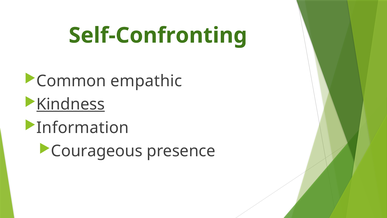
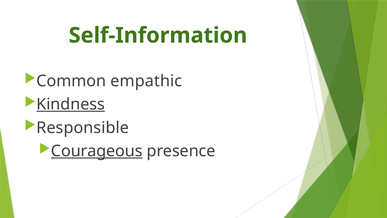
Self-Confronting: Self-Confronting -> Self-Information
Information: Information -> Responsible
Courageous underline: none -> present
